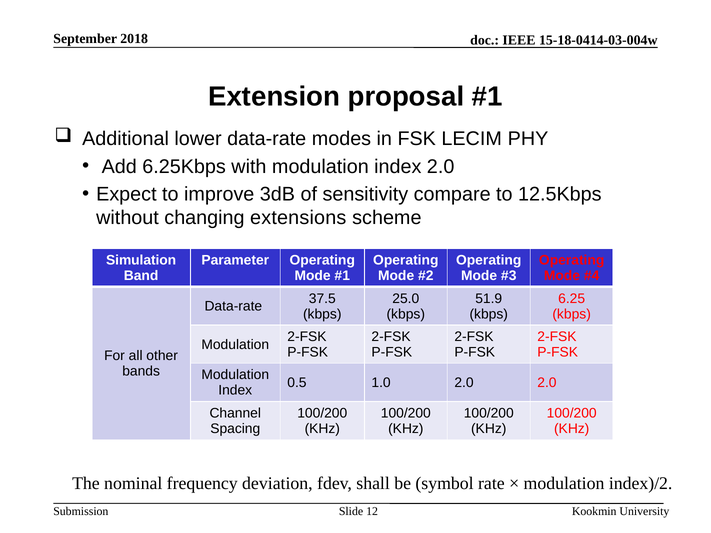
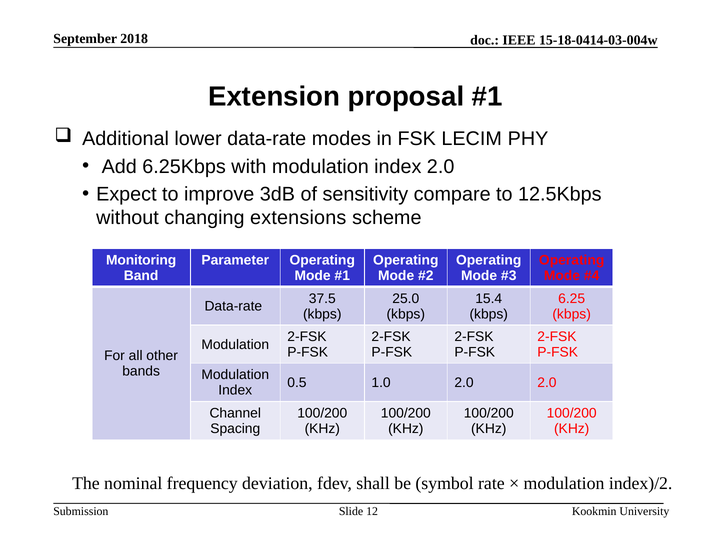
Simulation: Simulation -> Monitoring
51.9: 51.9 -> 15.4
